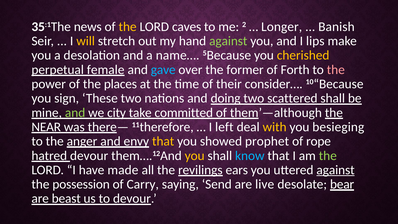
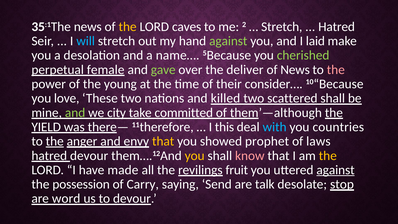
Longer at (282, 27): Longer -> Stretch
Banish at (336, 27): Banish -> Hatred
will colour: yellow -> light blue
lips: lips -> laid
cherished colour: yellow -> light green
gave colour: light blue -> light green
former: former -> deliver
of Forth: Forth -> News
places: places -> young
sign: sign -> love
doing: doing -> killed
NEAR: NEAR -> YIELD
left: left -> this
with colour: yellow -> light blue
besieging: besieging -> countries
the at (55, 141) underline: none -> present
rope: rope -> laws
know colour: light blue -> pink
the at (328, 156) colour: light green -> yellow
ears: ears -> fruit
live: live -> talk
bear: bear -> stop
beast: beast -> word
